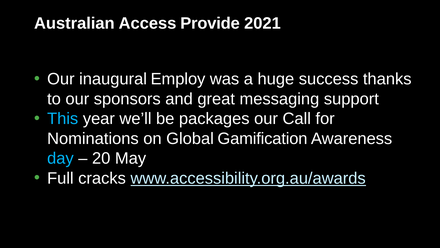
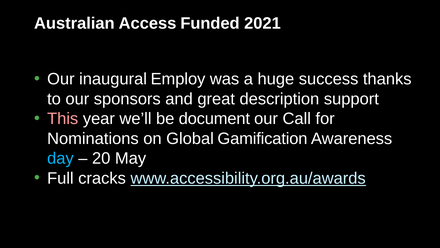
Provide: Provide -> Funded
messaging: messaging -> description
This colour: light blue -> pink
packages: packages -> document
